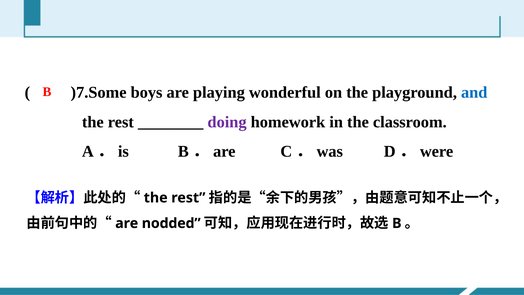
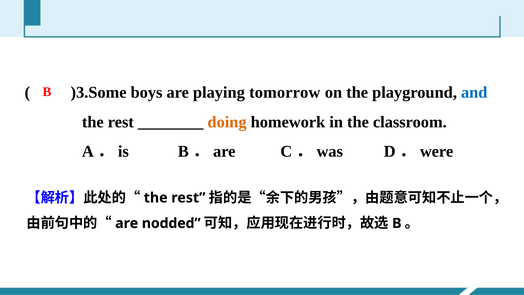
)7.Some: )7.Some -> )3.Some
wonderful: wonderful -> tomorrow
doing colour: purple -> orange
